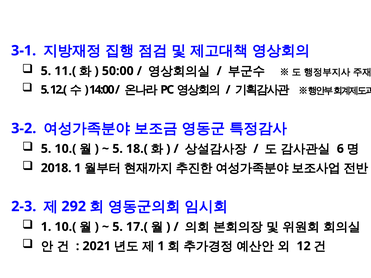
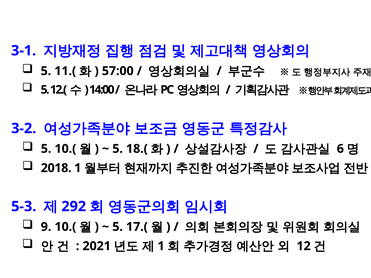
50:00: 50:00 -> 57:00
2-3: 2-3 -> 5-3
1 at (46, 227): 1 -> 9
